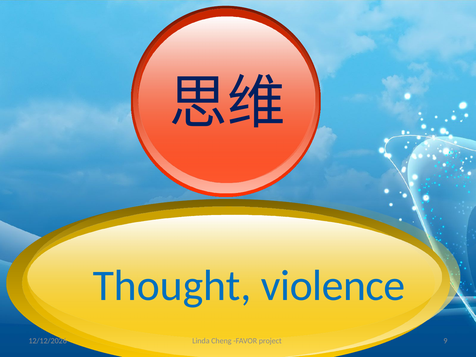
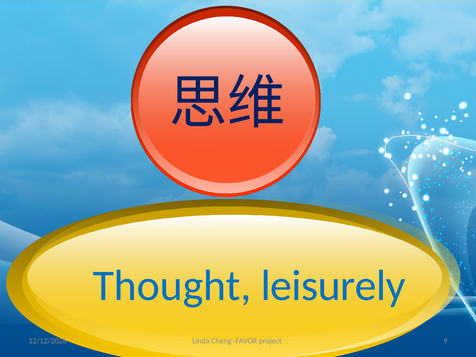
violence: violence -> leisurely
